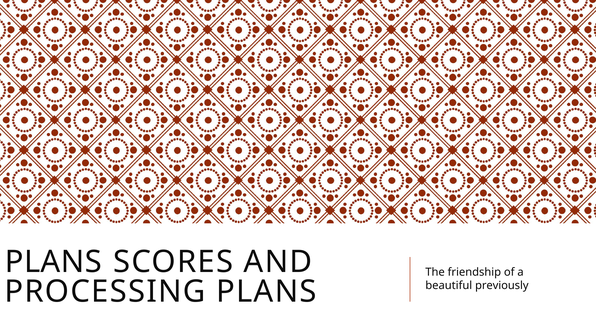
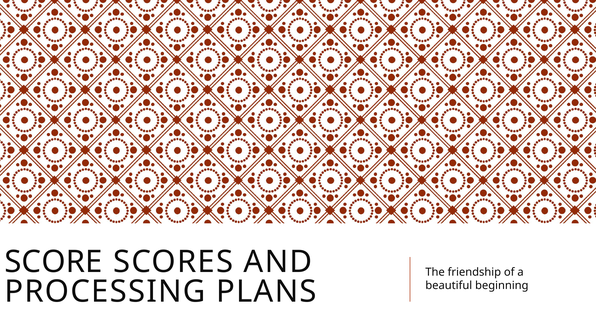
PLANS at (53, 262): PLANS -> SCORE
previously: previously -> beginning
